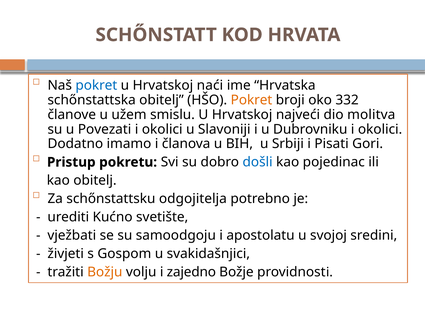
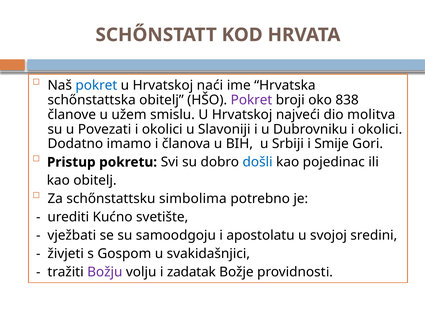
Pokret at (251, 100) colour: orange -> purple
332: 332 -> 838
Pisati: Pisati -> Smije
odgojitelja: odgojitelja -> simbolima
Božju colour: orange -> purple
zajedno: zajedno -> zadatak
